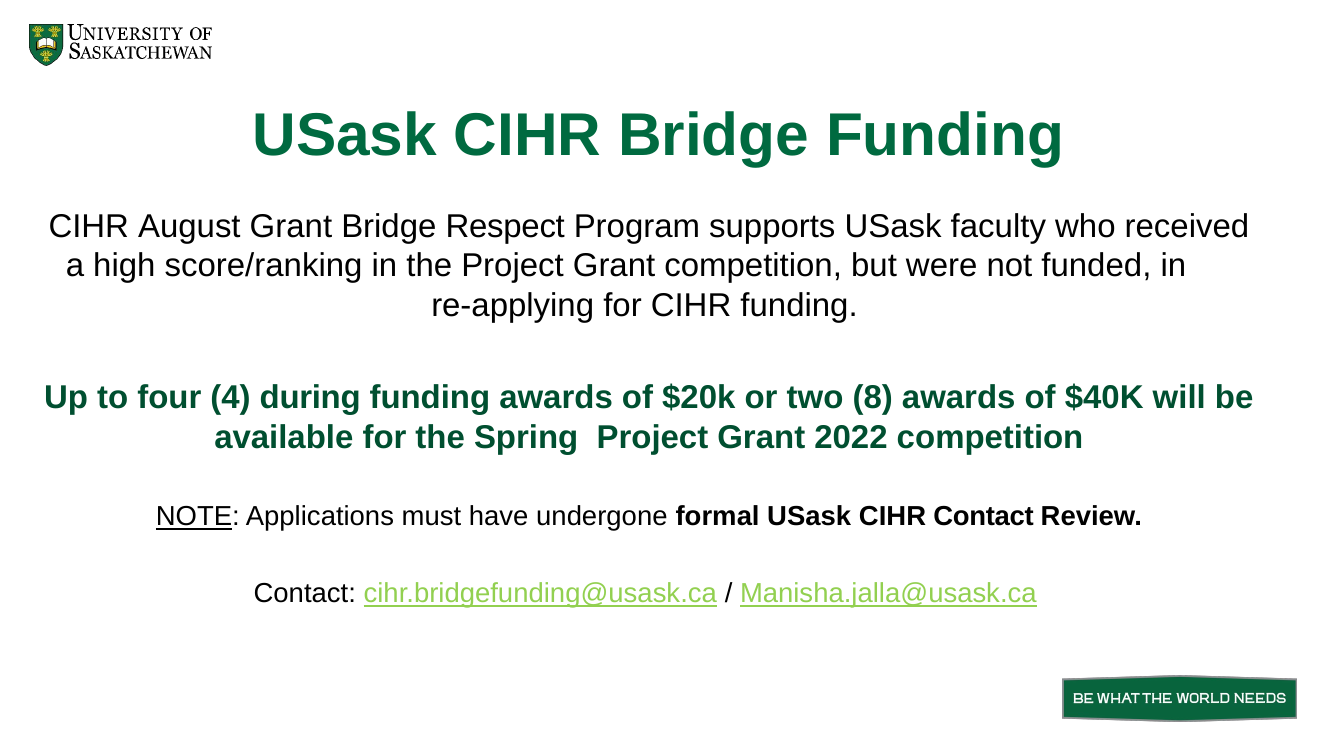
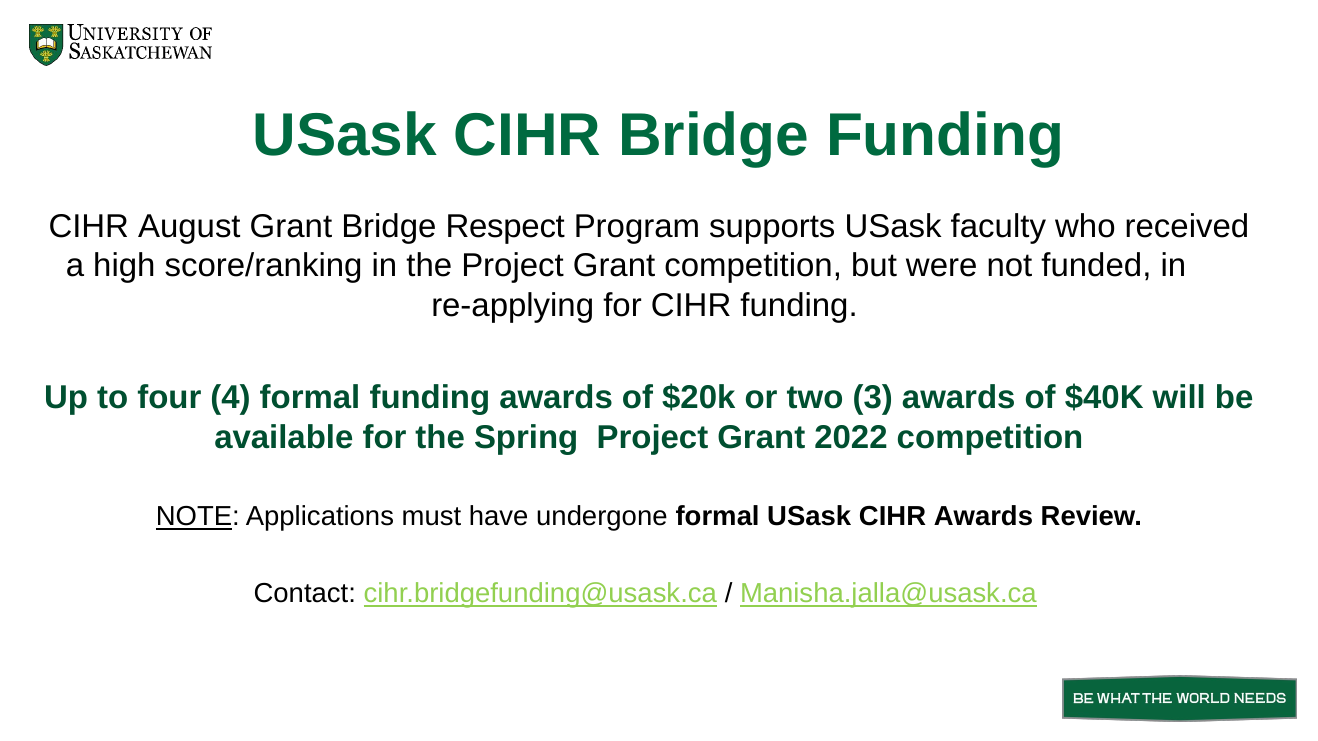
4 during: during -> formal
8: 8 -> 3
CIHR Contact: Contact -> Awards
